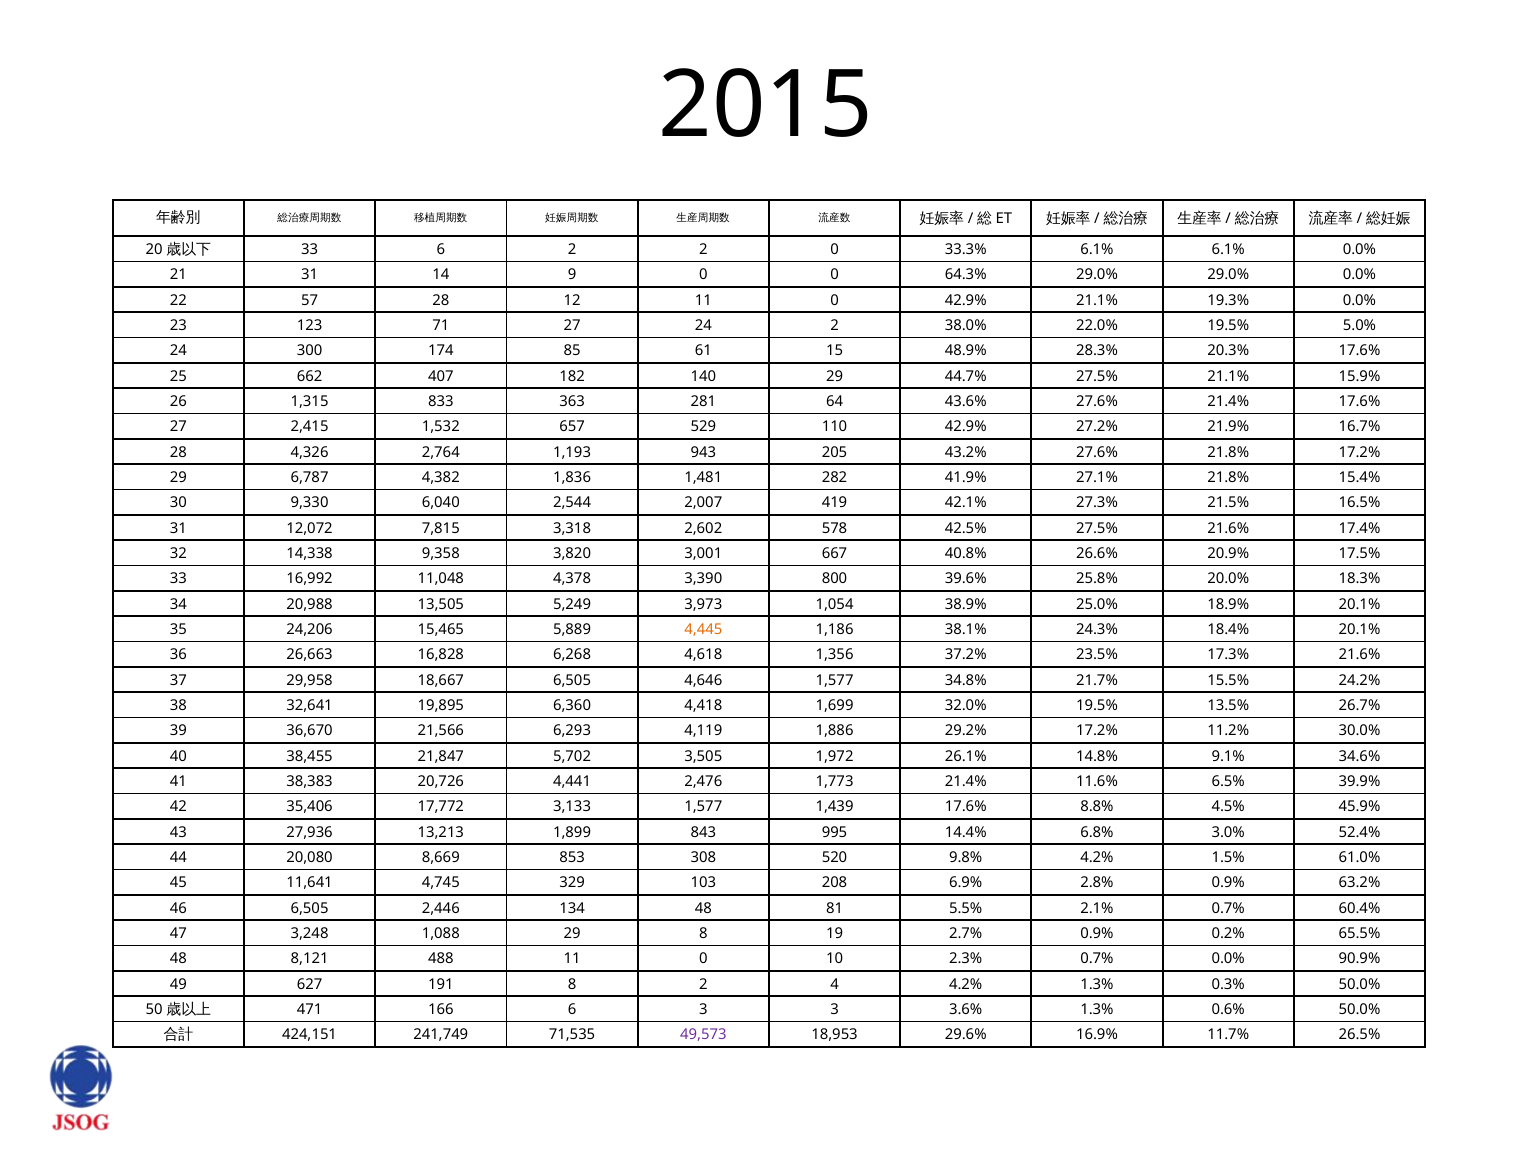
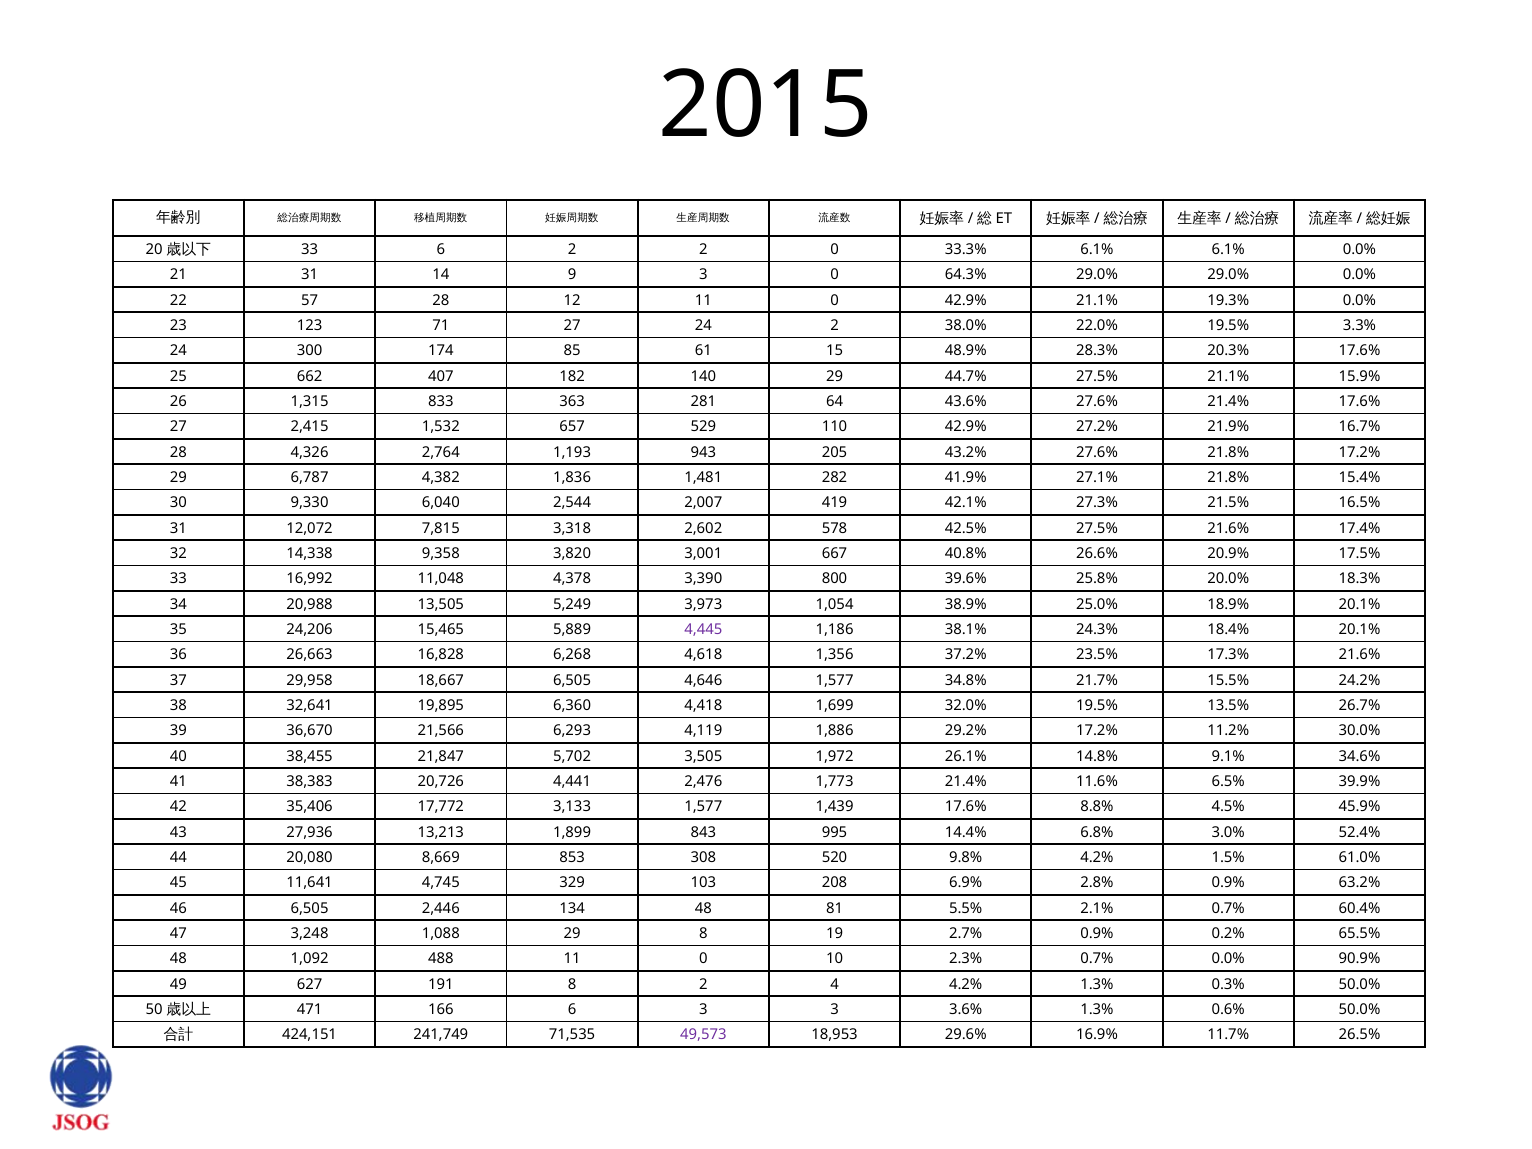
9 0: 0 -> 3
5.0%: 5.0% -> 3.3%
4,445 colour: orange -> purple
8,121: 8,121 -> 1,092
